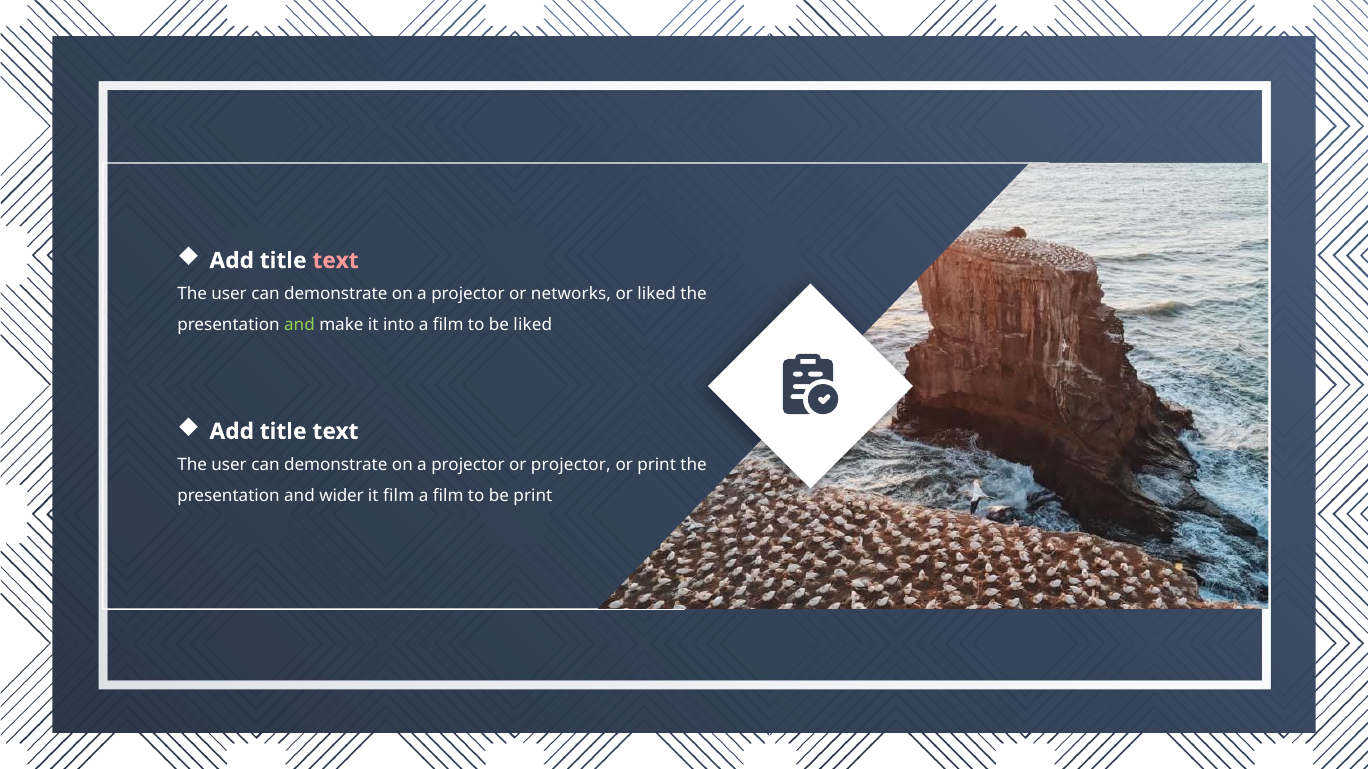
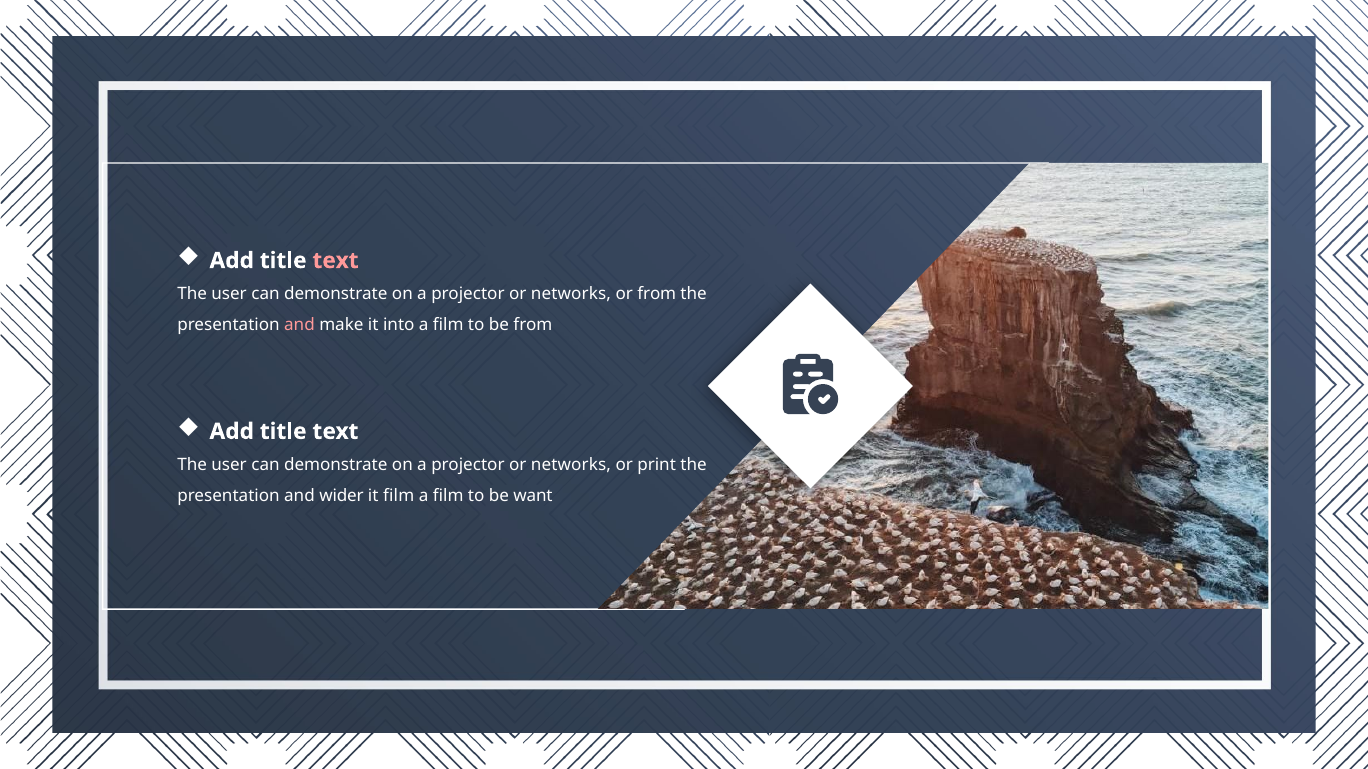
or liked: liked -> from
and at (299, 325) colour: light green -> pink
be liked: liked -> from
projector at (571, 465): projector -> networks
be print: print -> want
